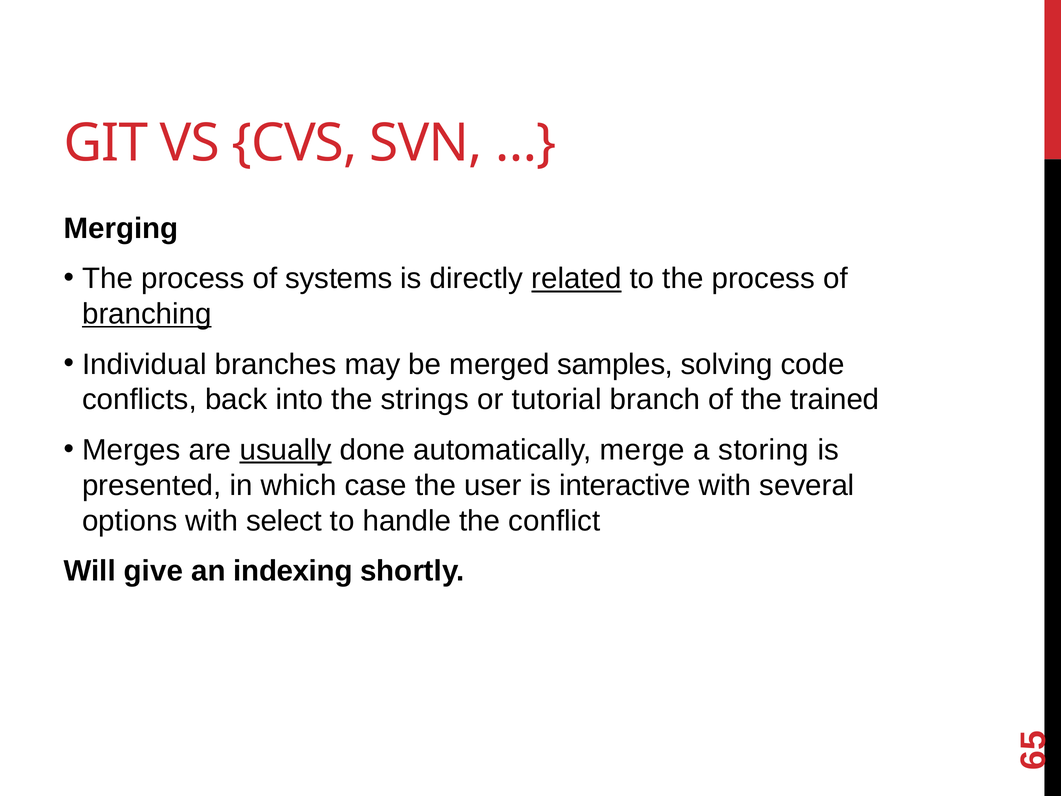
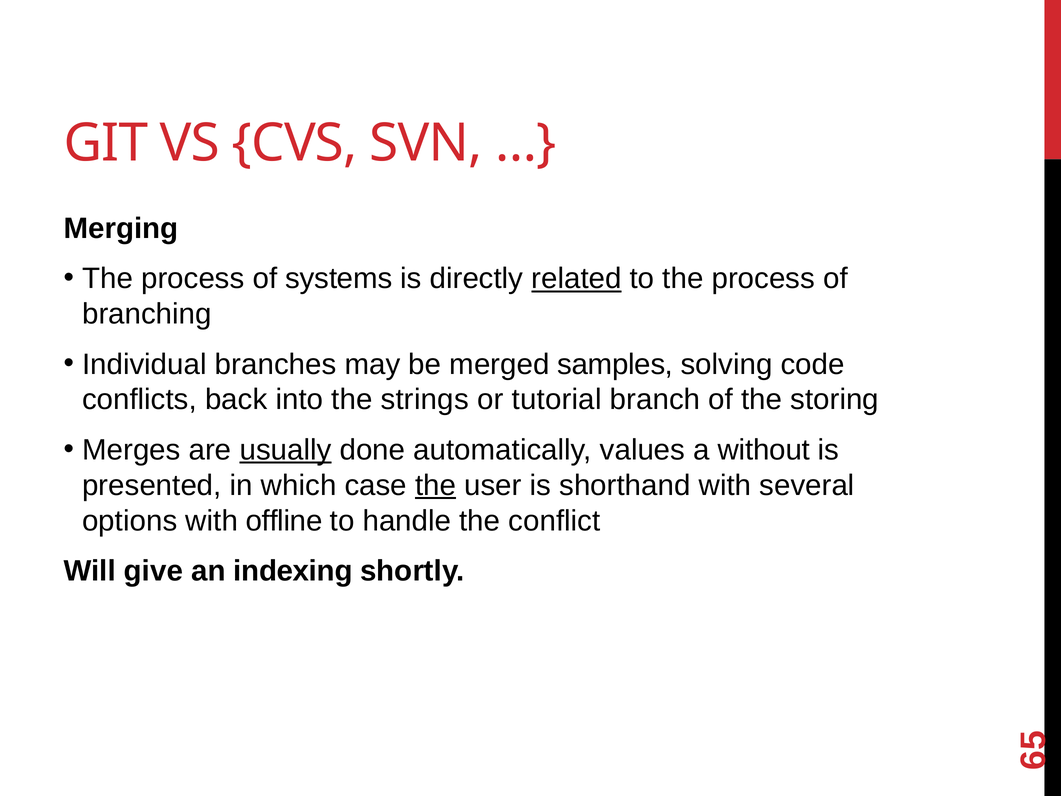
branching underline: present -> none
trained: trained -> storing
merge: merge -> values
storing: storing -> without
the at (436, 485) underline: none -> present
interactive: interactive -> shorthand
select: select -> offline
